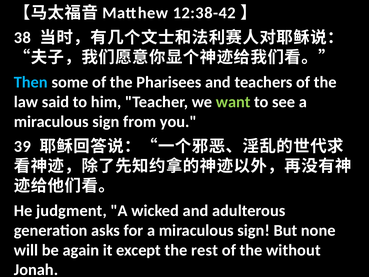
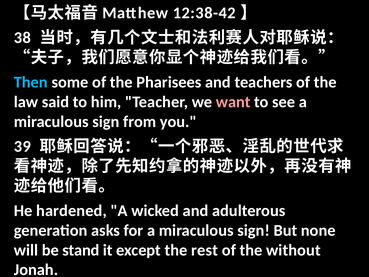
want colour: light green -> pink
judgment: judgment -> hardened
again: again -> stand
